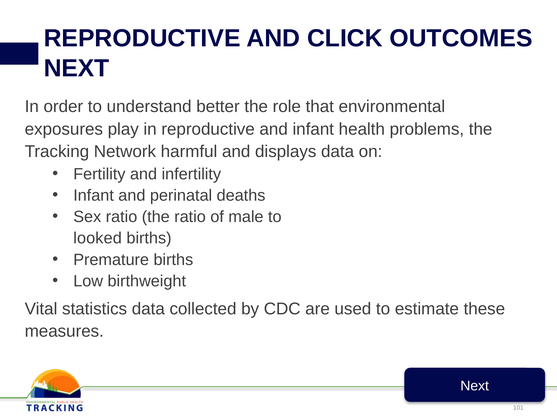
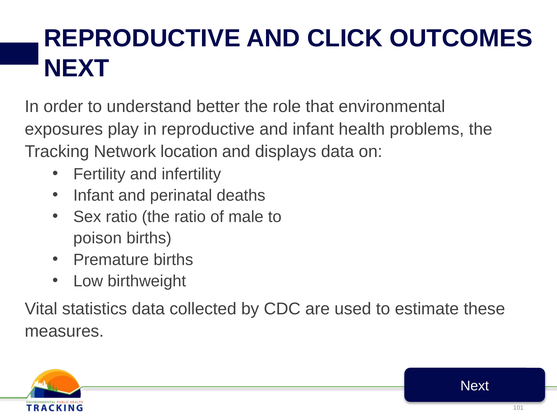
harmful: harmful -> location
looked: looked -> poison
